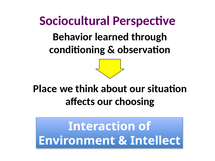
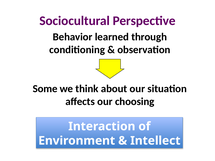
Place: Place -> Some
